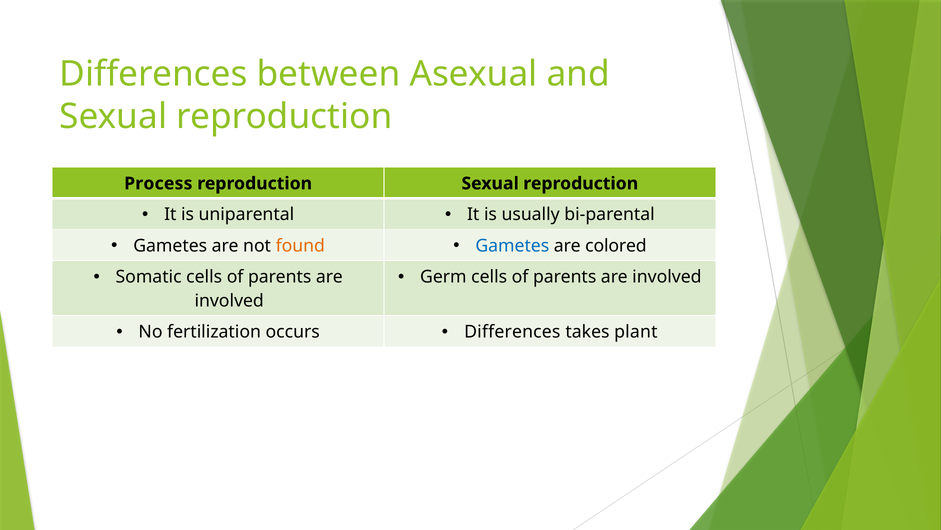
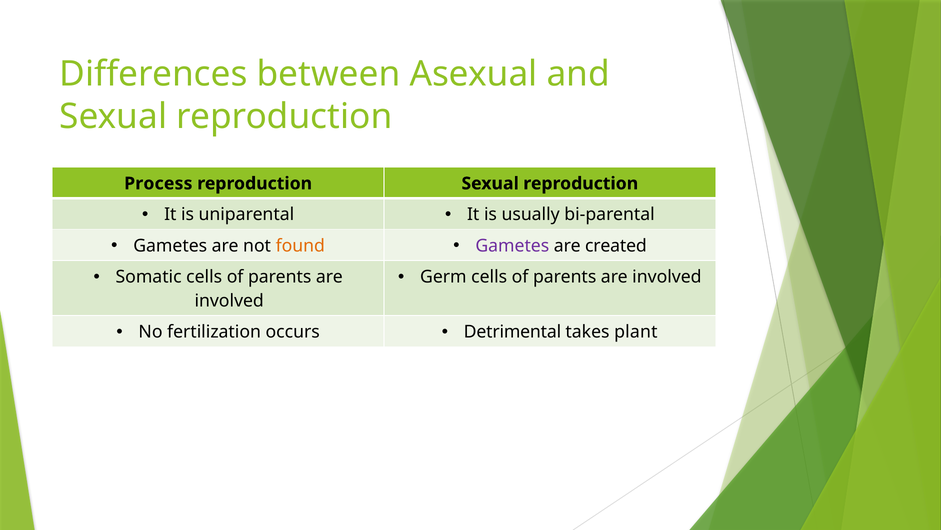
Gametes at (512, 245) colour: blue -> purple
colored: colored -> created
Differences at (512, 332): Differences -> Detrimental
